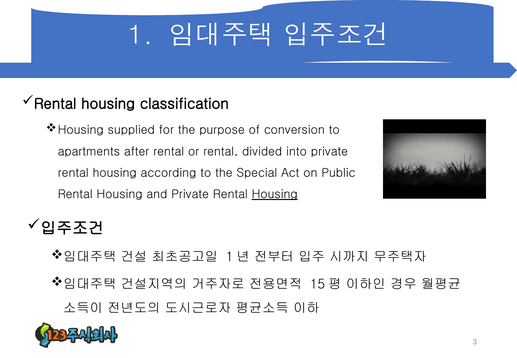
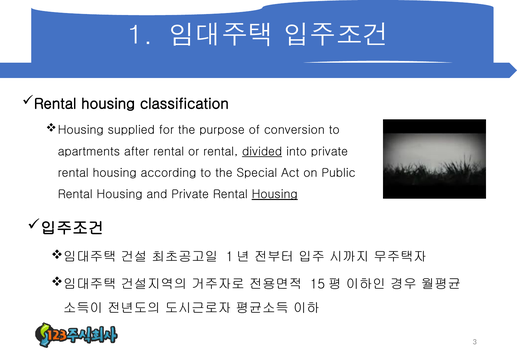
divided underline: none -> present
